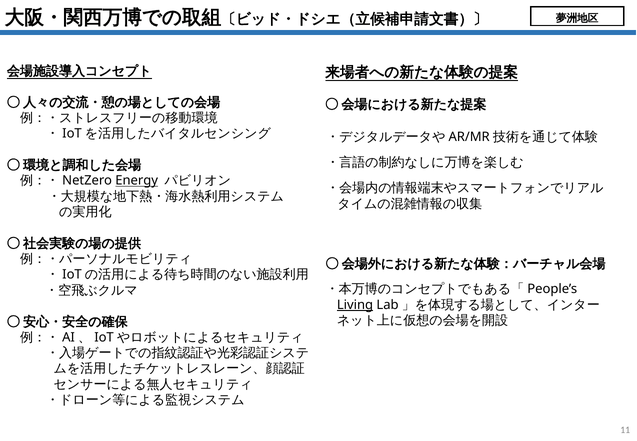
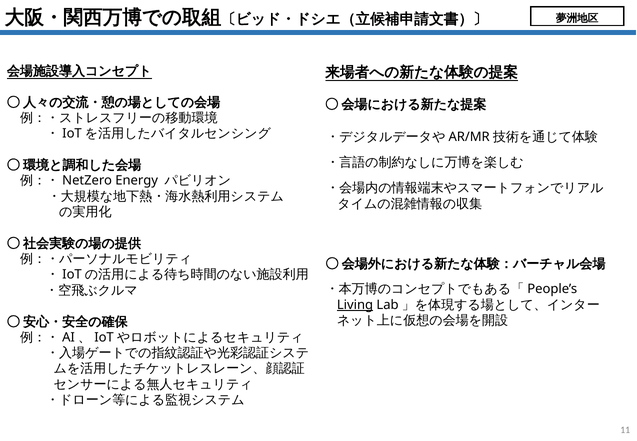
Energy underline: present -> none
